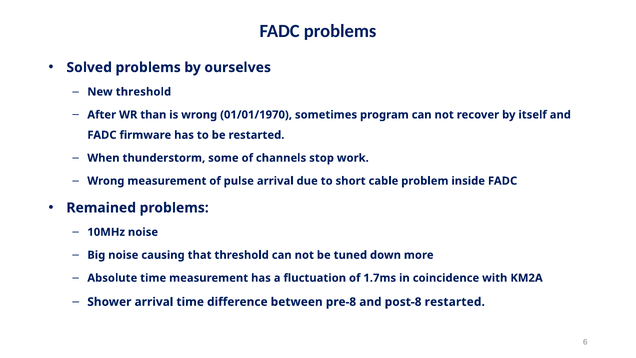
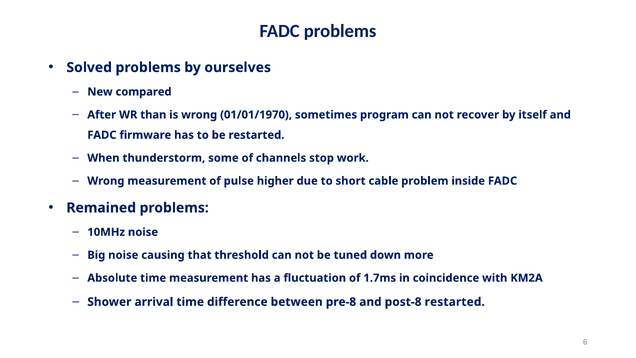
New threshold: threshold -> compared
pulse arrival: arrival -> higher
